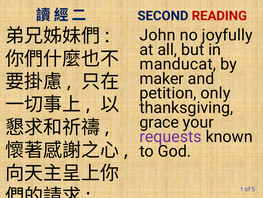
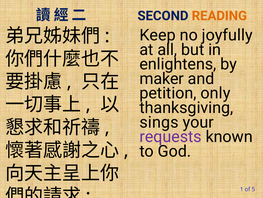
READING colour: red -> orange
John: John -> Keep
manducat: manducat -> enlightens
grace: grace -> sings
